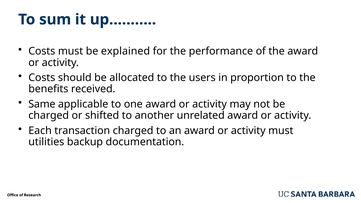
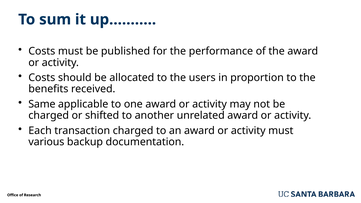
explained: explained -> published
utilities: utilities -> various
